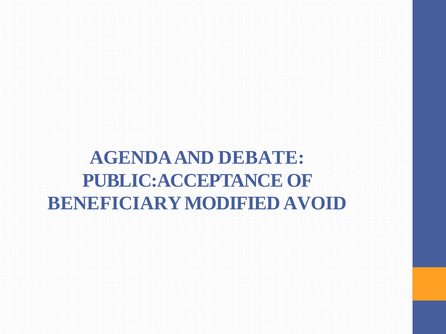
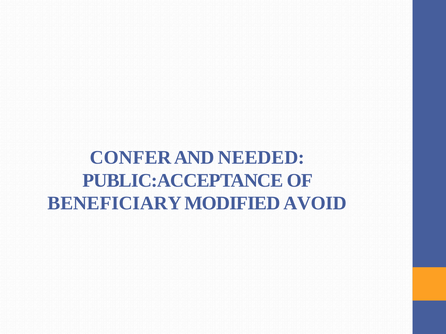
AGENDA: AGENDA -> CONFER
DEBATE: DEBATE -> NEEDED
